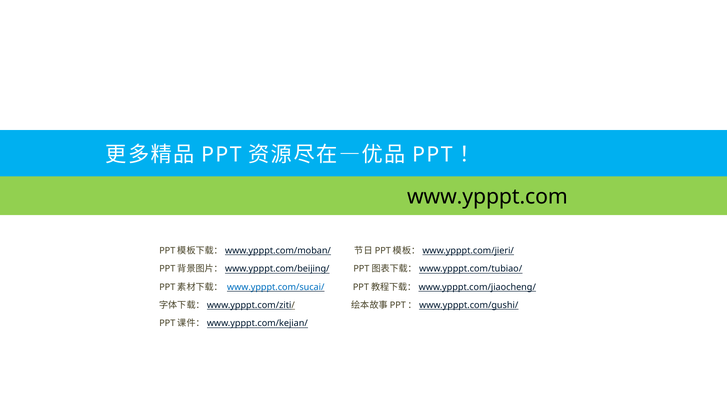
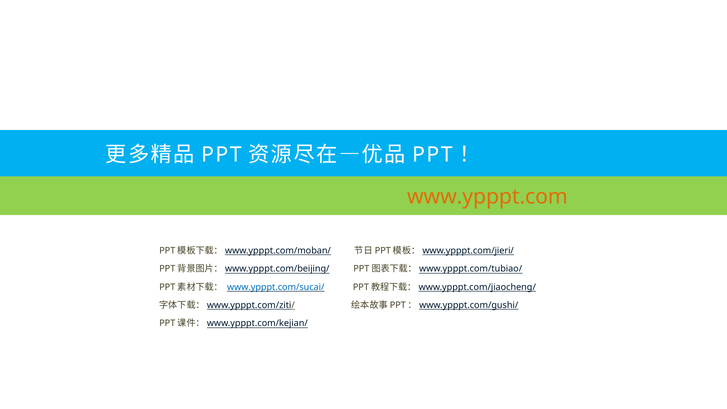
www.ypppt.com colour: black -> orange
